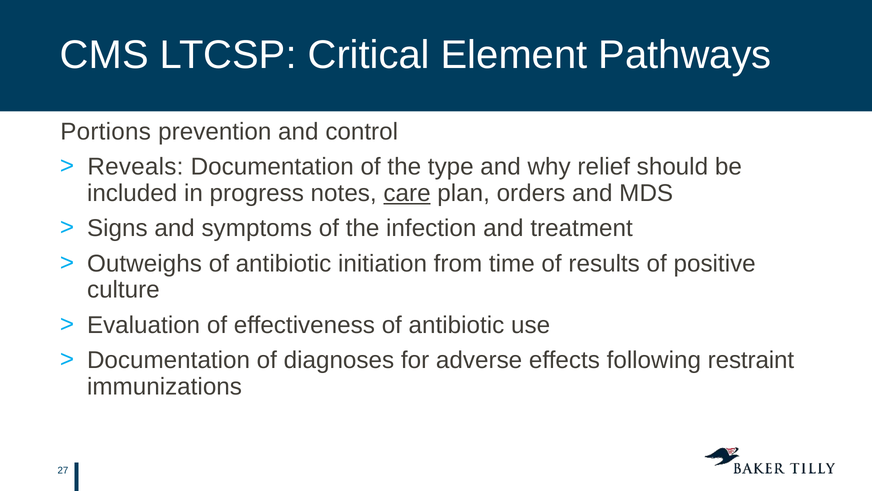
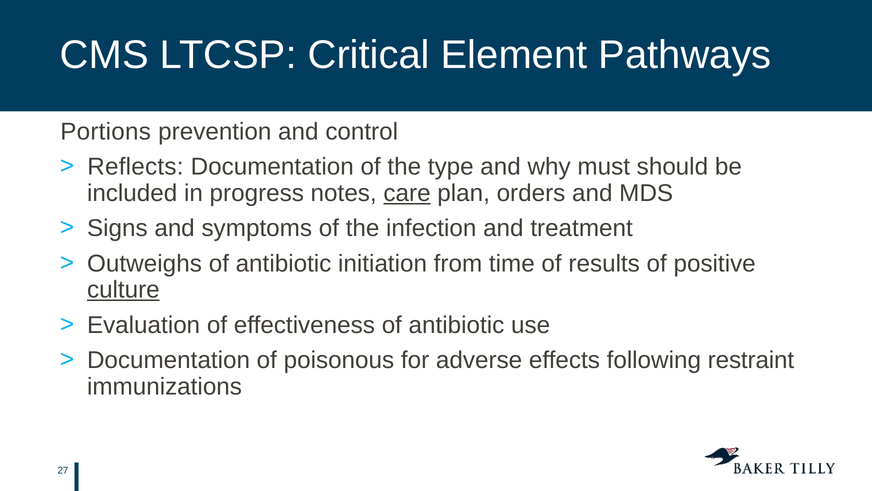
Reveals: Reveals -> Reflects
relief: relief -> must
culture underline: none -> present
diagnoses: diagnoses -> poisonous
